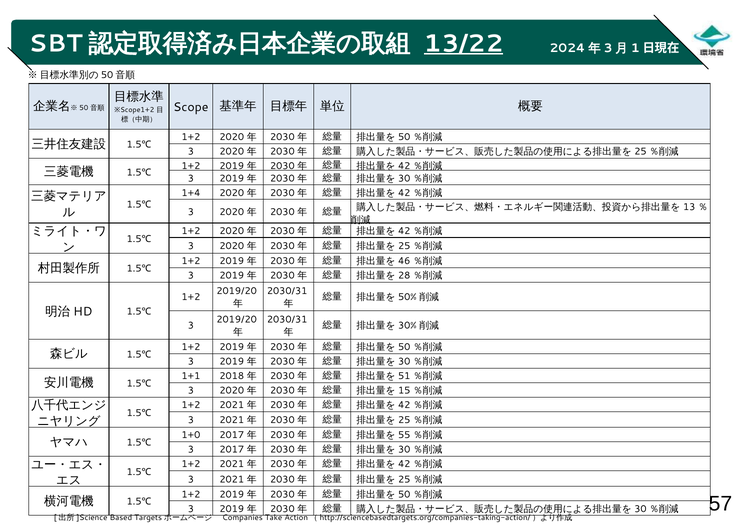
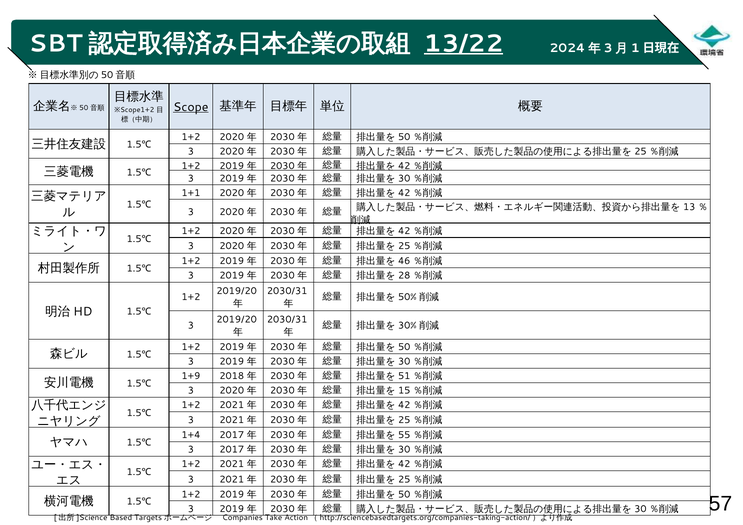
Scope underline: none -> present
1+4: 1+4 -> 1+1
1+1: 1+1 -> 1+9
1+0: 1+0 -> 1+4
